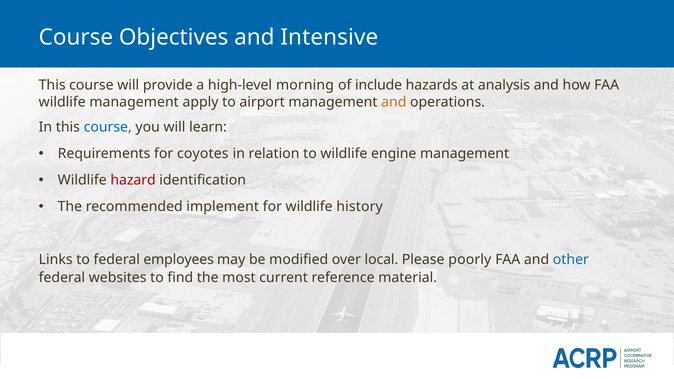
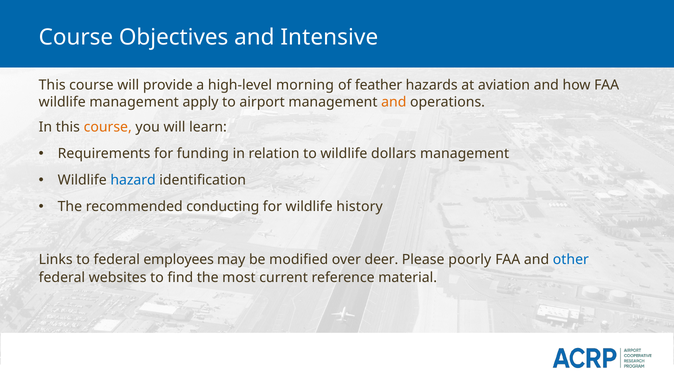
include: include -> feather
analysis: analysis -> aviation
course at (108, 127) colour: blue -> orange
coyotes: coyotes -> funding
engine: engine -> dollars
hazard colour: red -> blue
implement: implement -> conducting
local: local -> deer
